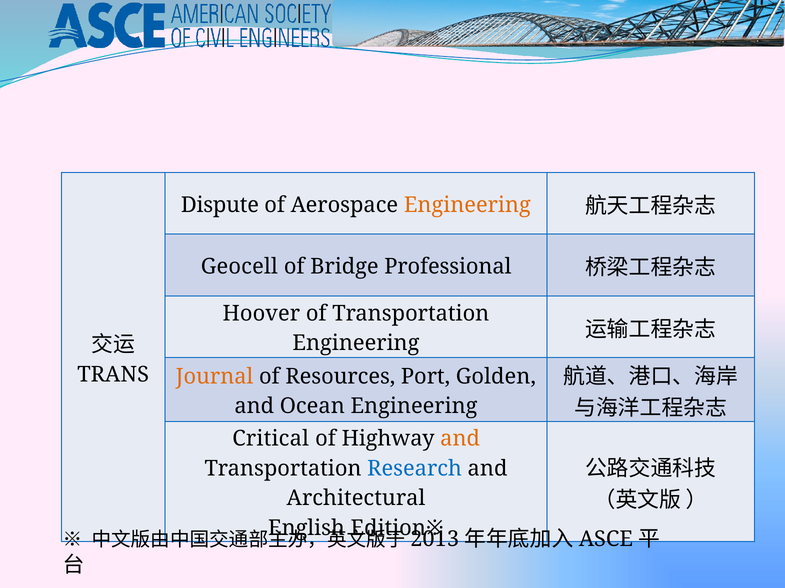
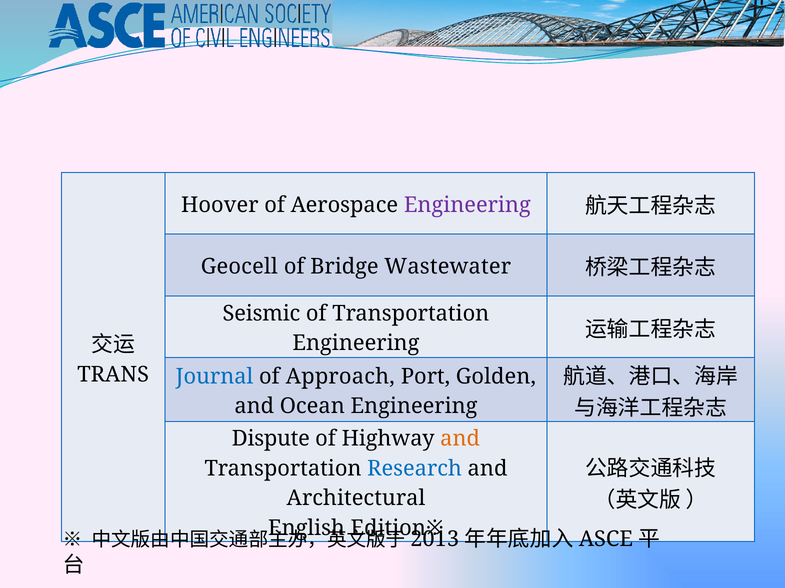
Dispute: Dispute -> Hoover
Engineering at (467, 205) colour: orange -> purple
Professional: Professional -> Wastewater
Hoover: Hoover -> Seismic
Journal colour: orange -> blue
Resources: Resources -> Approach
Critical: Critical -> Dispute
